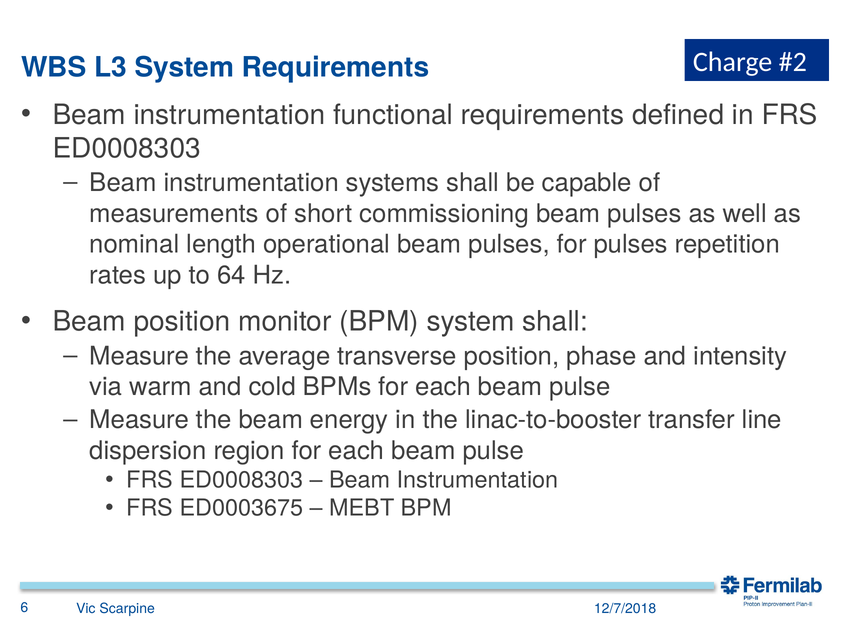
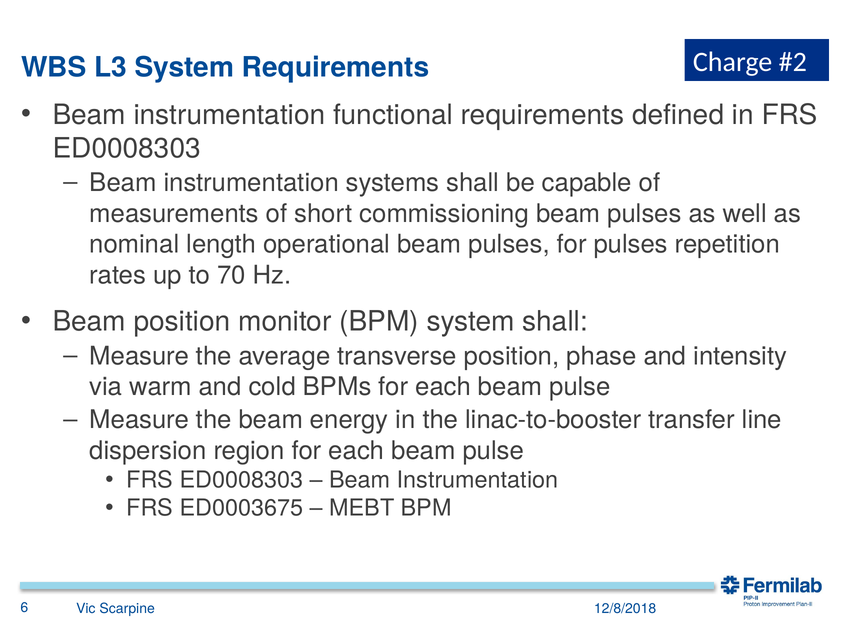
64: 64 -> 70
12/7/2018: 12/7/2018 -> 12/8/2018
